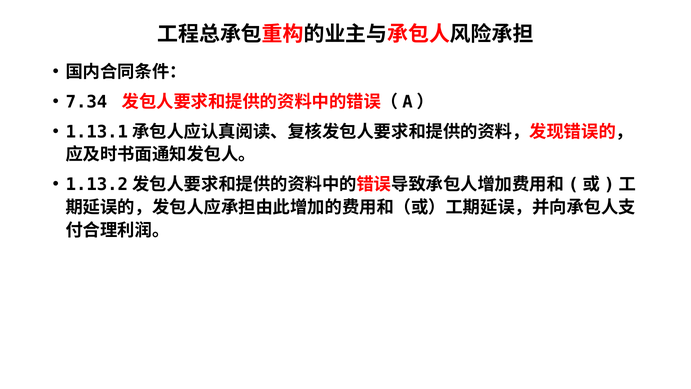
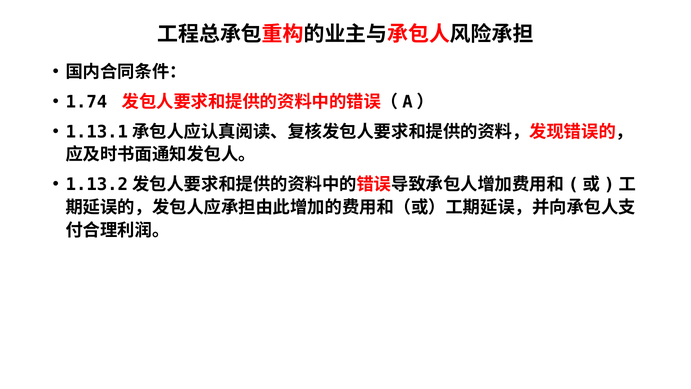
7.34: 7.34 -> 1.74
